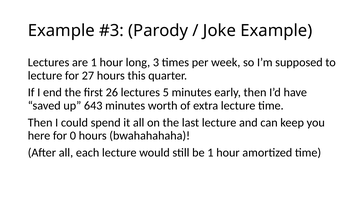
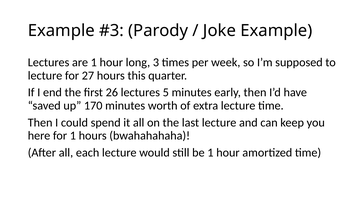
643: 643 -> 170
for 0: 0 -> 1
